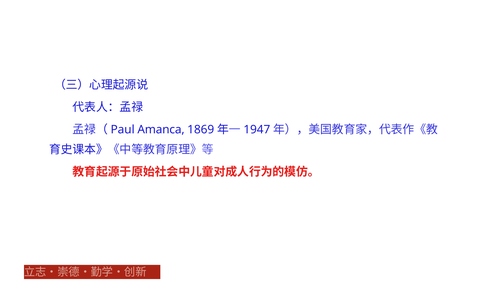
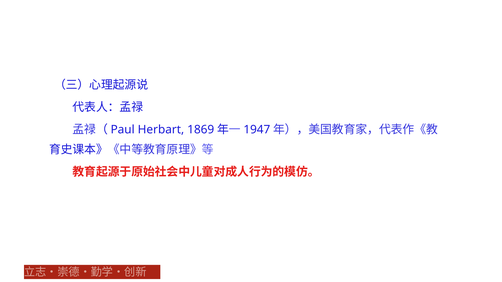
Amanca: Amanca -> Herbart
